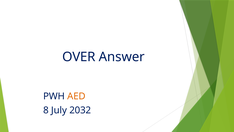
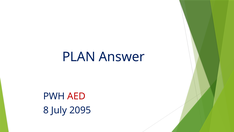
OVER: OVER -> PLAN
AED colour: orange -> red
2032: 2032 -> 2095
